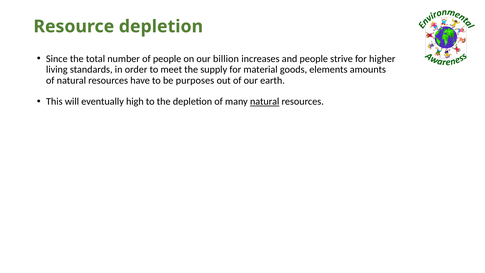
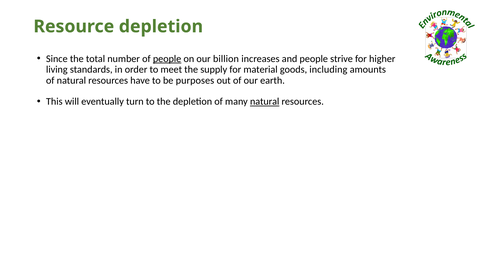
people at (167, 59) underline: none -> present
elements: elements -> including
high: high -> turn
